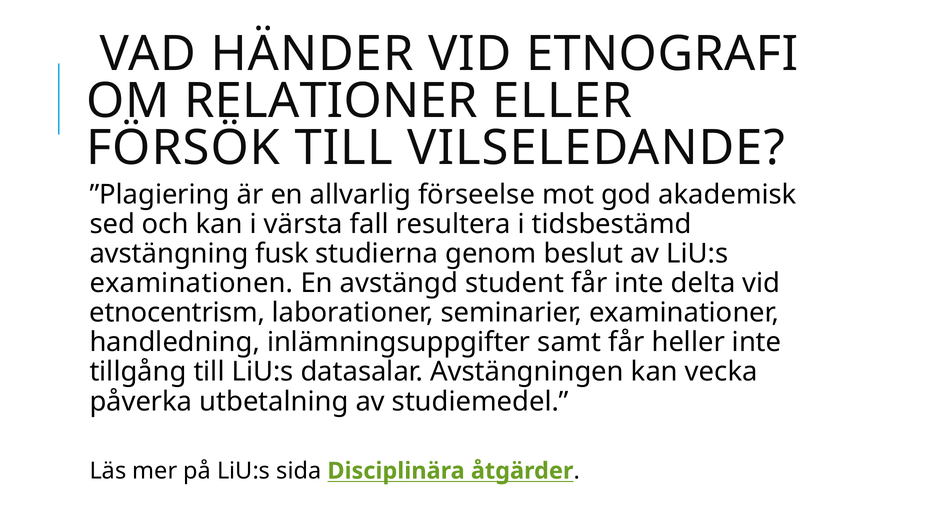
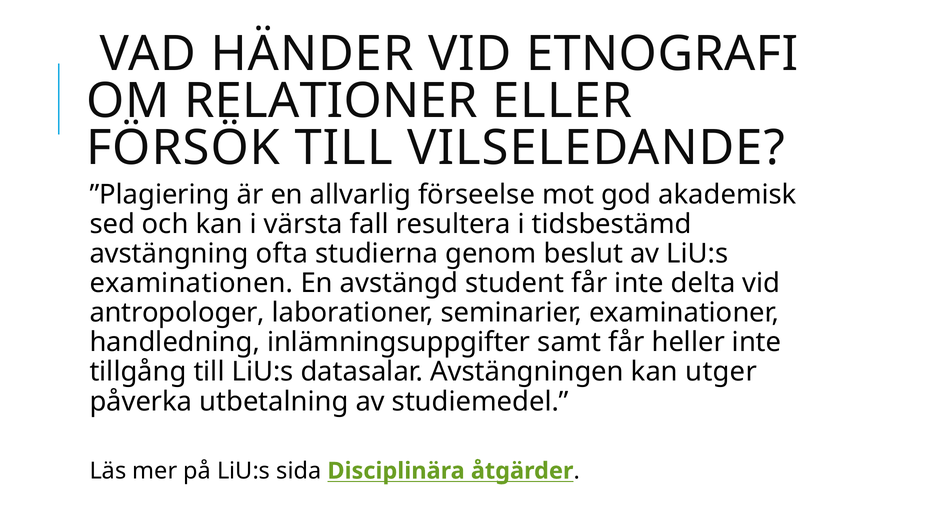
fusk: fusk -> ofta
etnocentrism: etnocentrism -> antropologer
vecka: vecka -> utger
